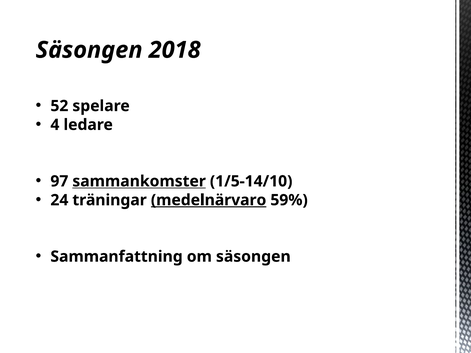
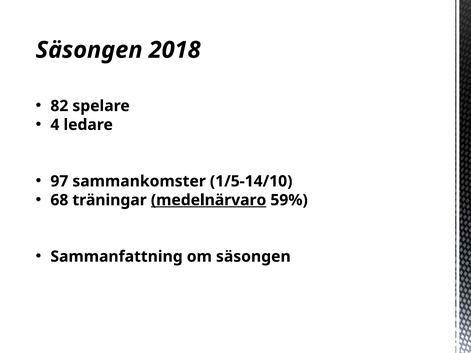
52: 52 -> 82
sammankomster underline: present -> none
24: 24 -> 68
